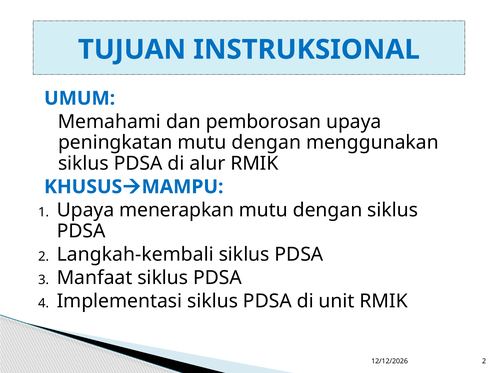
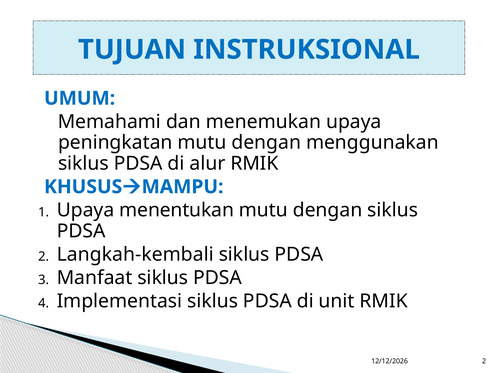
pemborosan: pemborosan -> menemukan
menerapkan: menerapkan -> menentukan
